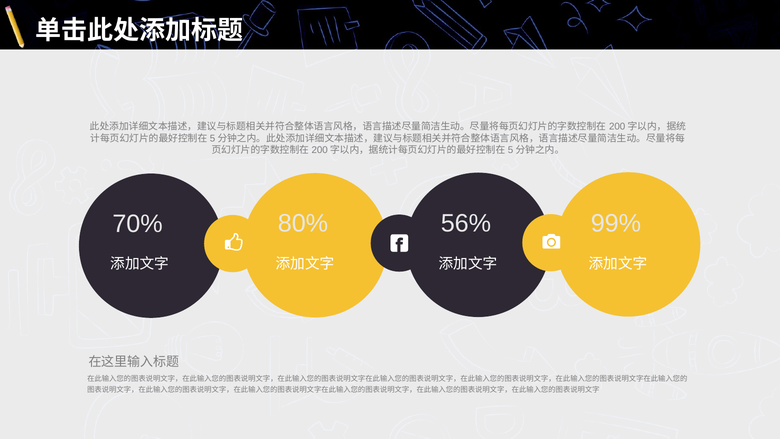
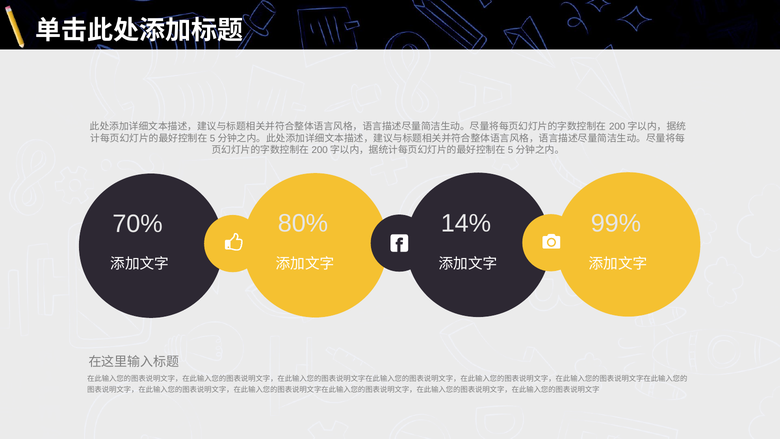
56%: 56% -> 14%
